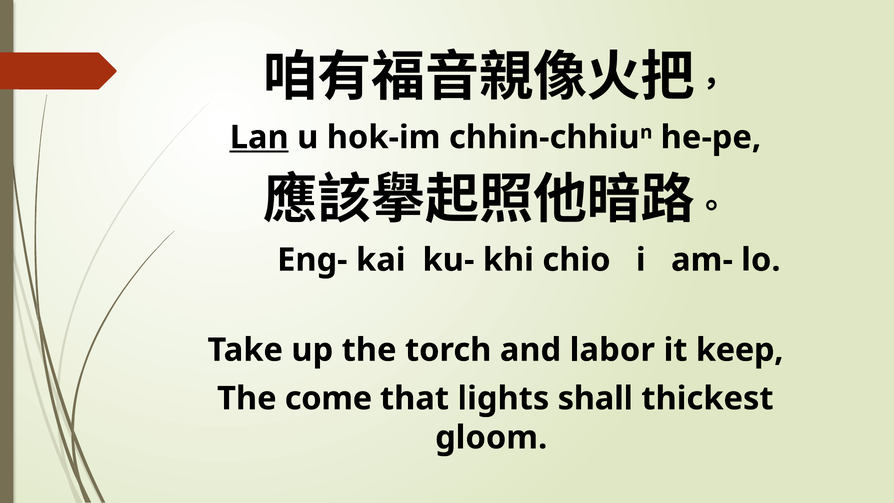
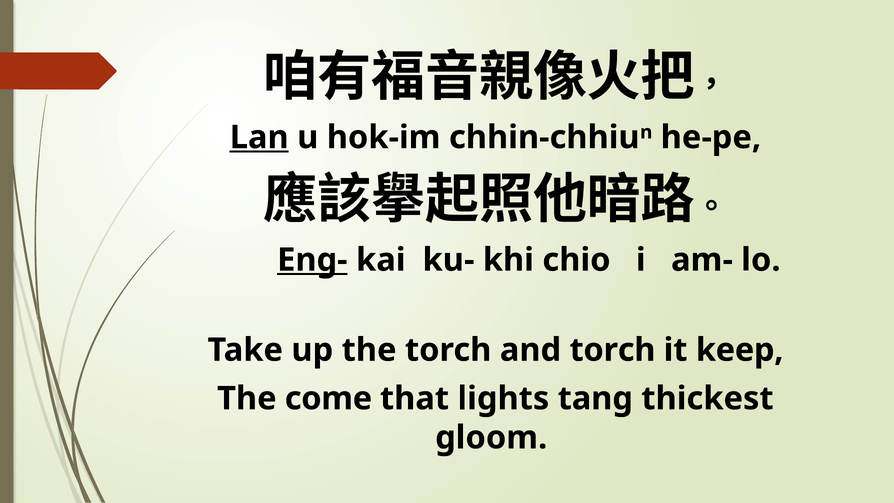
Eng- underline: none -> present
and labor: labor -> torch
shall: shall -> tang
